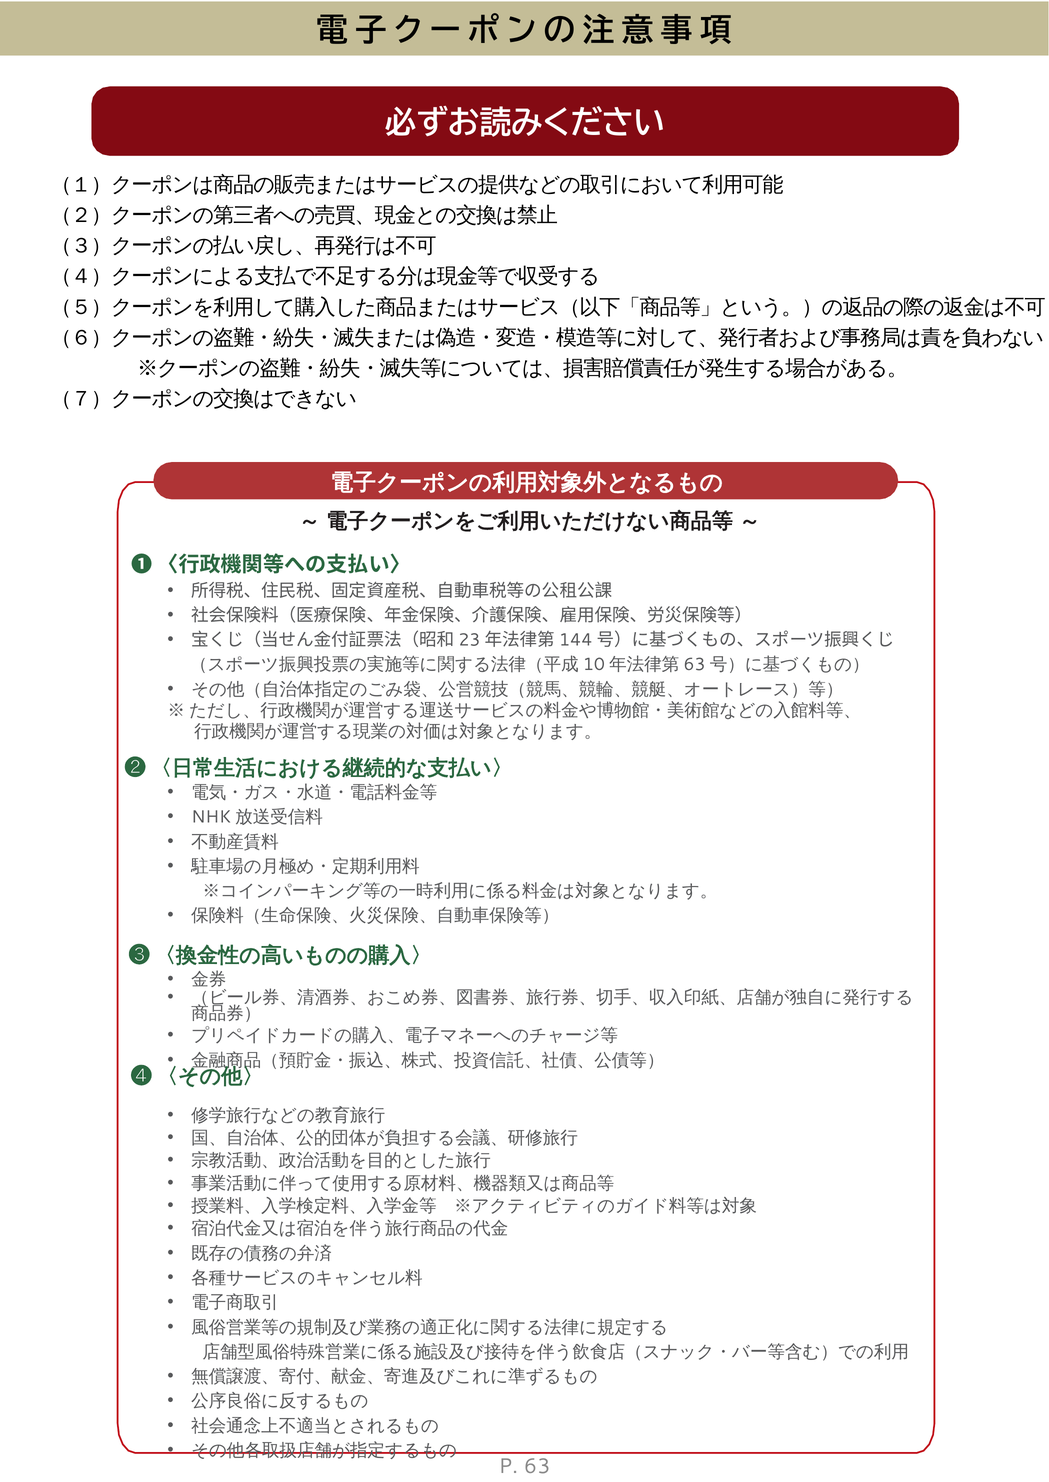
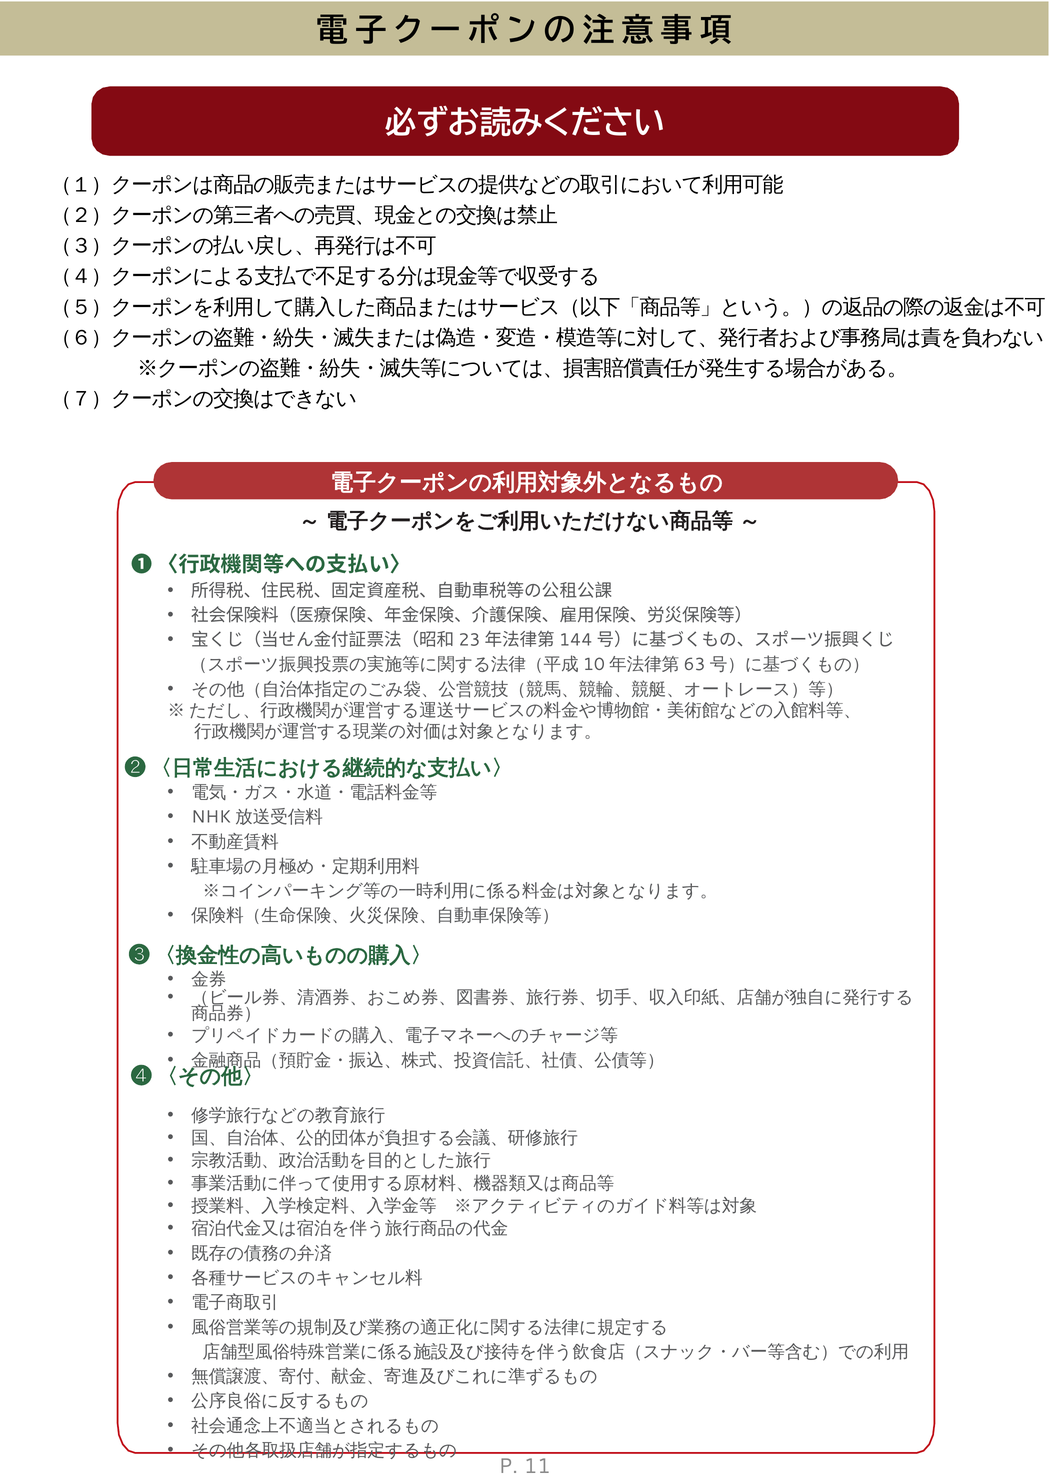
63: 63 -> 11
